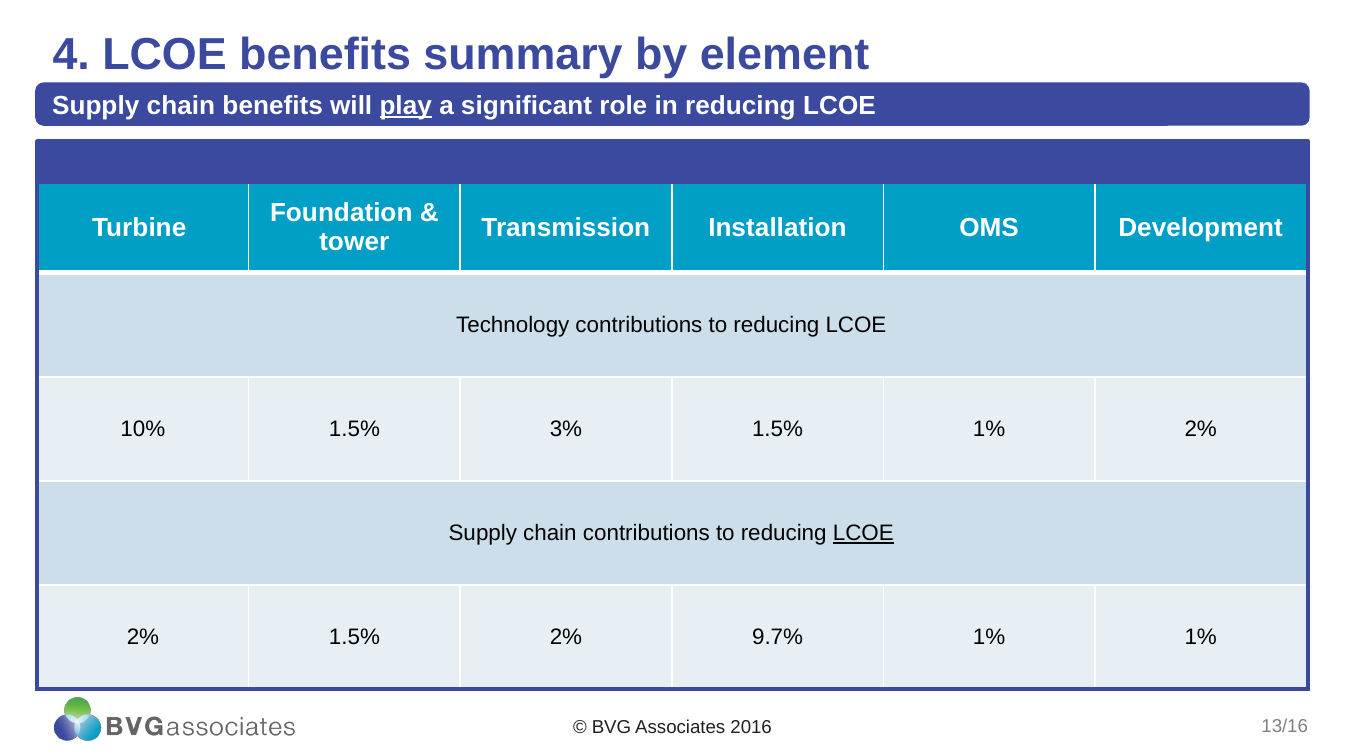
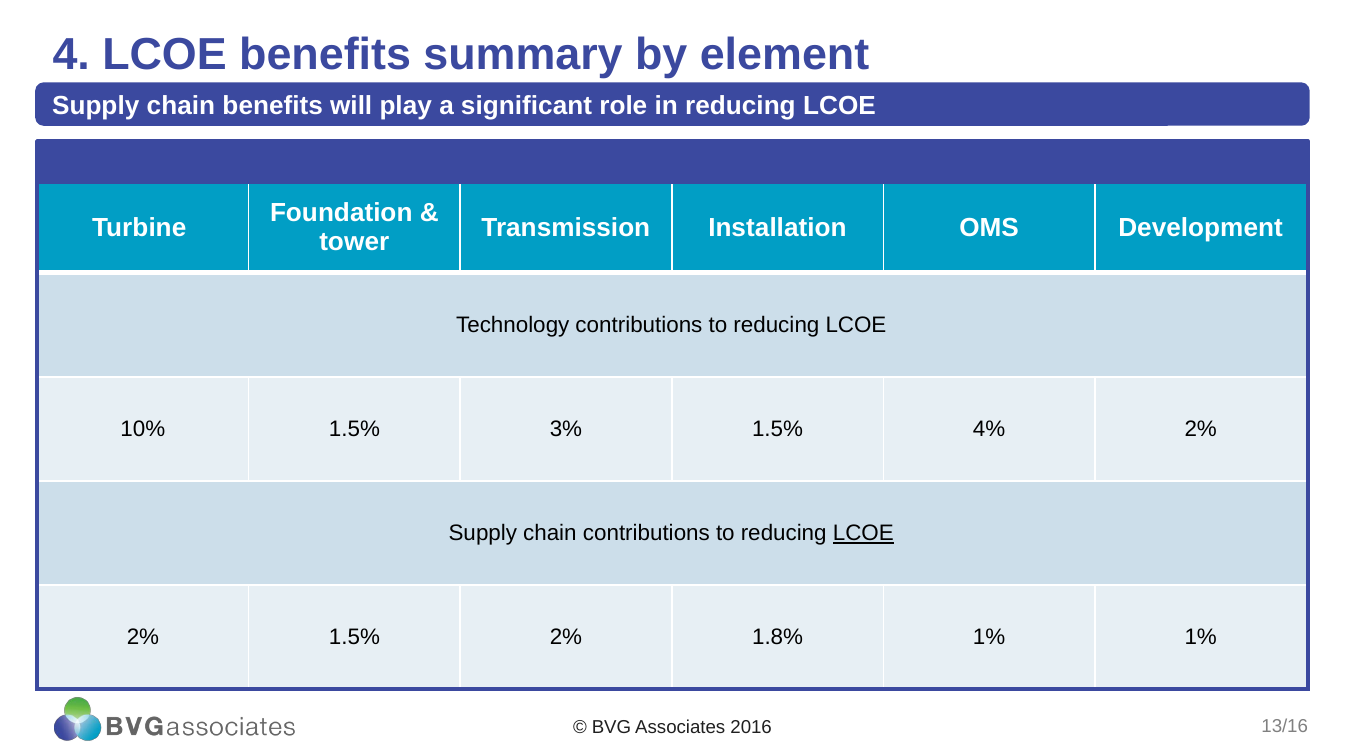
play underline: present -> none
1.5% 1%: 1% -> 4%
9.7%: 9.7% -> 1.8%
